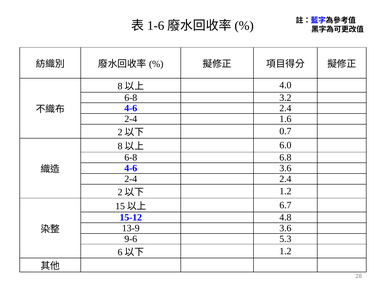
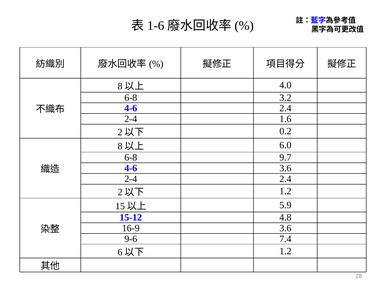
0.7: 0.7 -> 0.2
6.8: 6.8 -> 9.7
6.7: 6.7 -> 5.9
13-9: 13-9 -> 16-9
5.3: 5.3 -> 7.4
